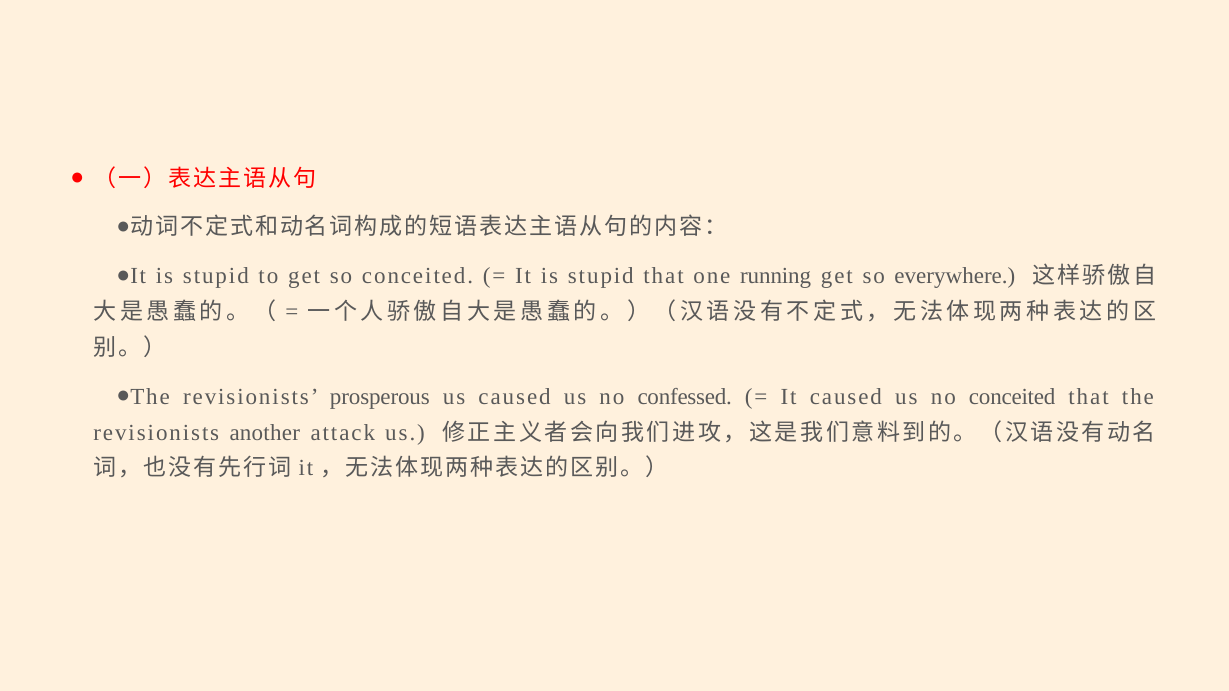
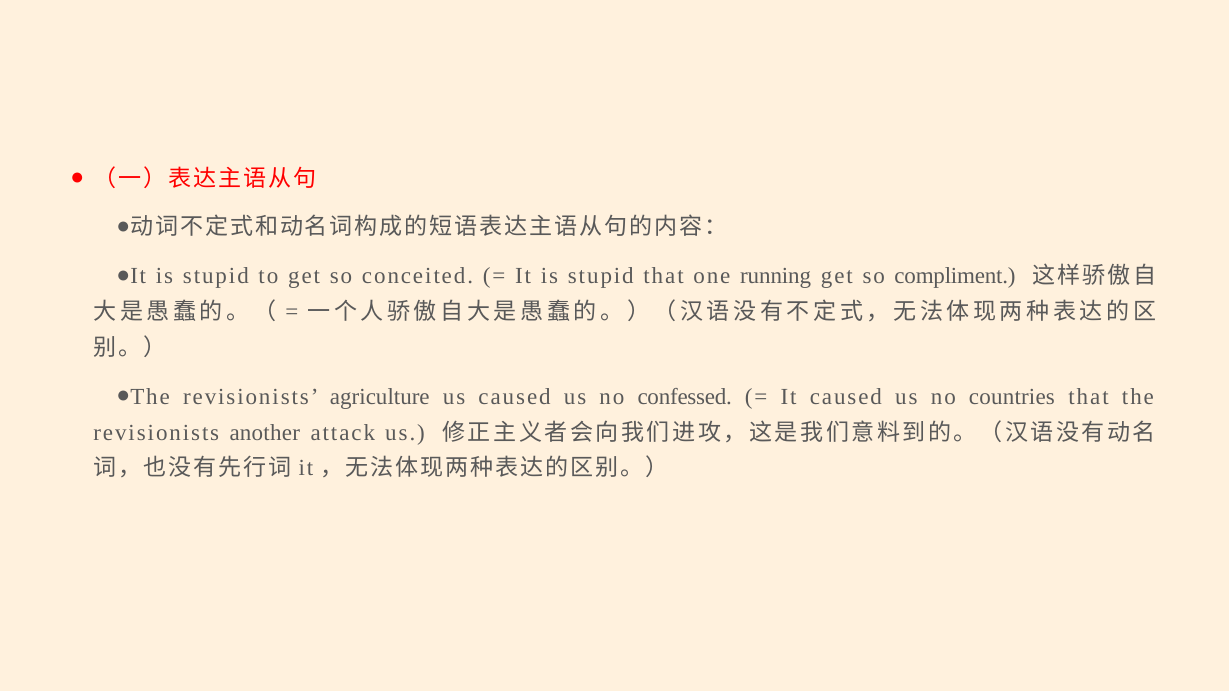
everywhere: everywhere -> compliment
prosperous: prosperous -> agriculture
no conceited: conceited -> countries
